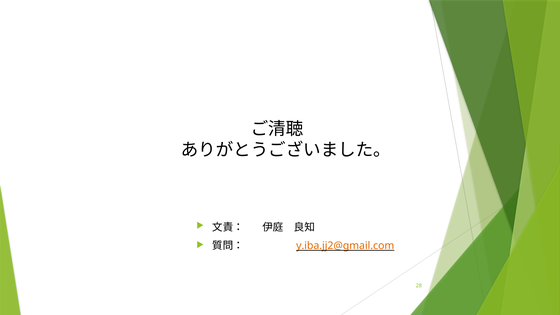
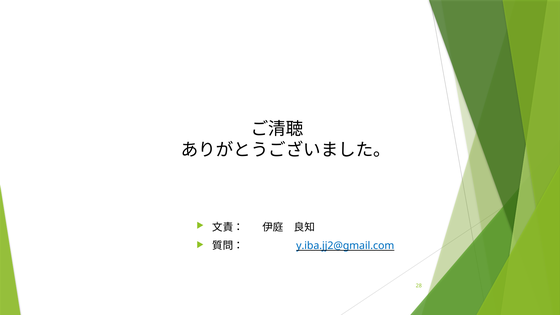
y.iba.jj2@gmail.com colour: orange -> blue
